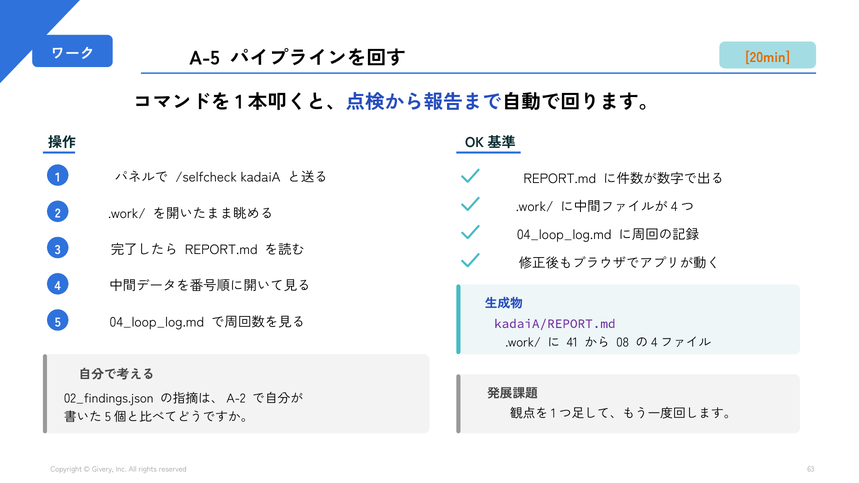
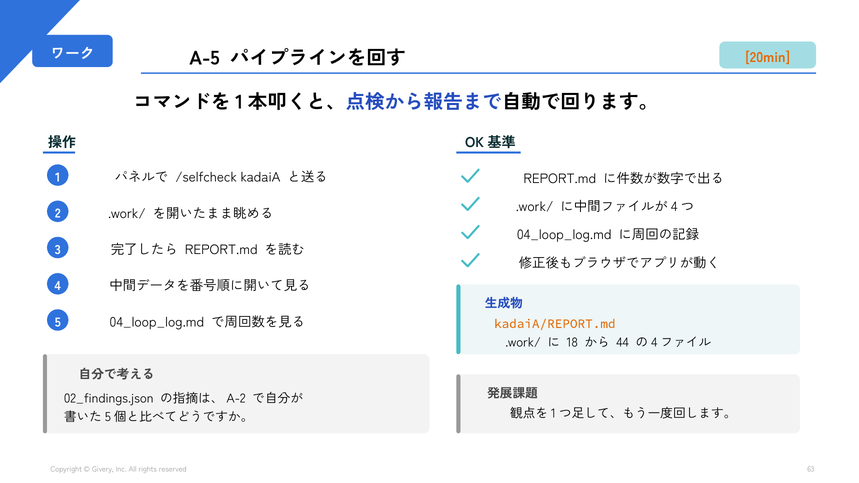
kadaiA/REPORT.md colour: purple -> orange
41: 41 -> 18
08: 08 -> 44
